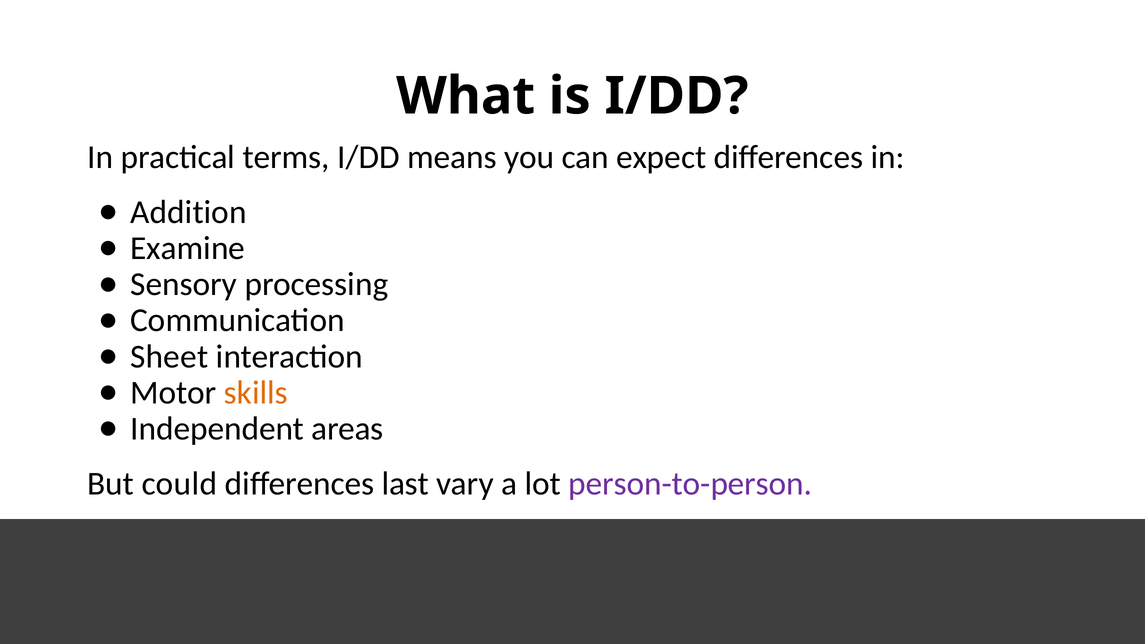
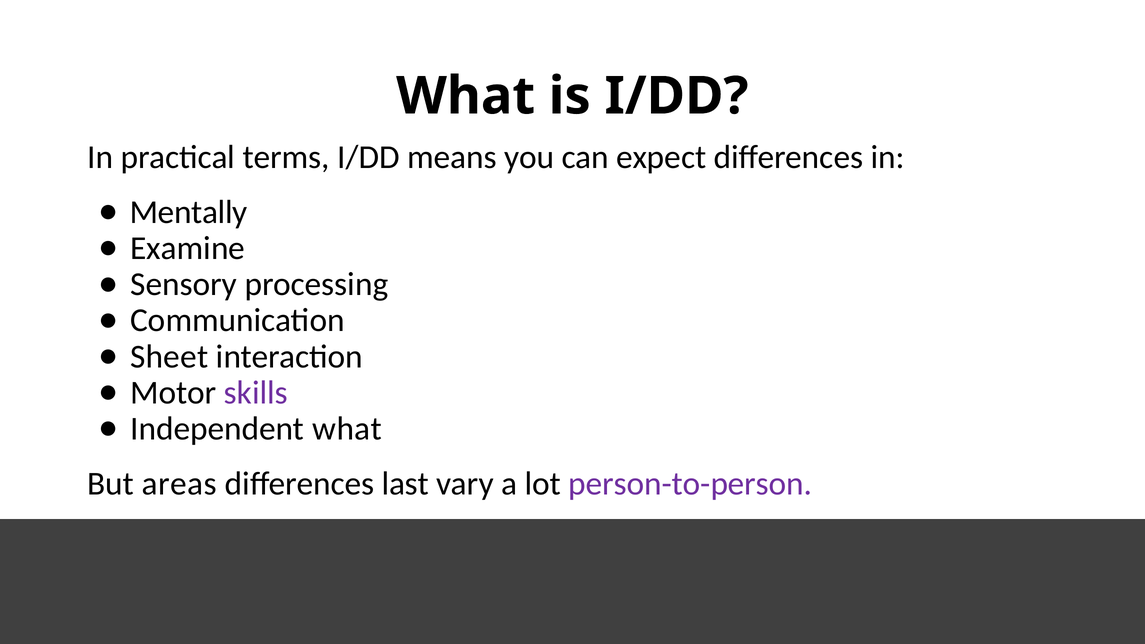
Addition: Addition -> Mentally
skills colour: orange -> purple
Independent areas: areas -> what
could: could -> areas
